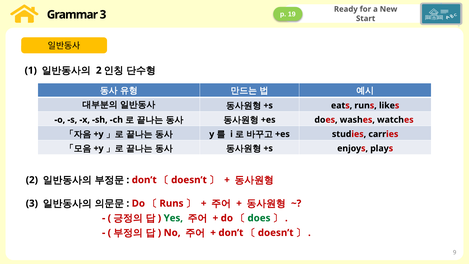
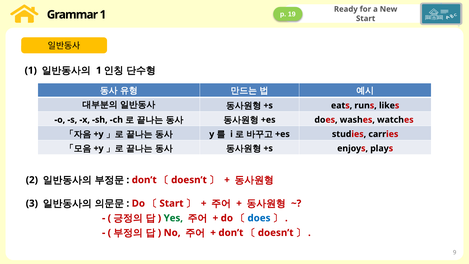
Grammar 3: 3 -> 1
2 at (99, 70): 2 -> 1
Runs at (171, 203): Runs -> Start
does at (259, 218) colour: green -> blue
